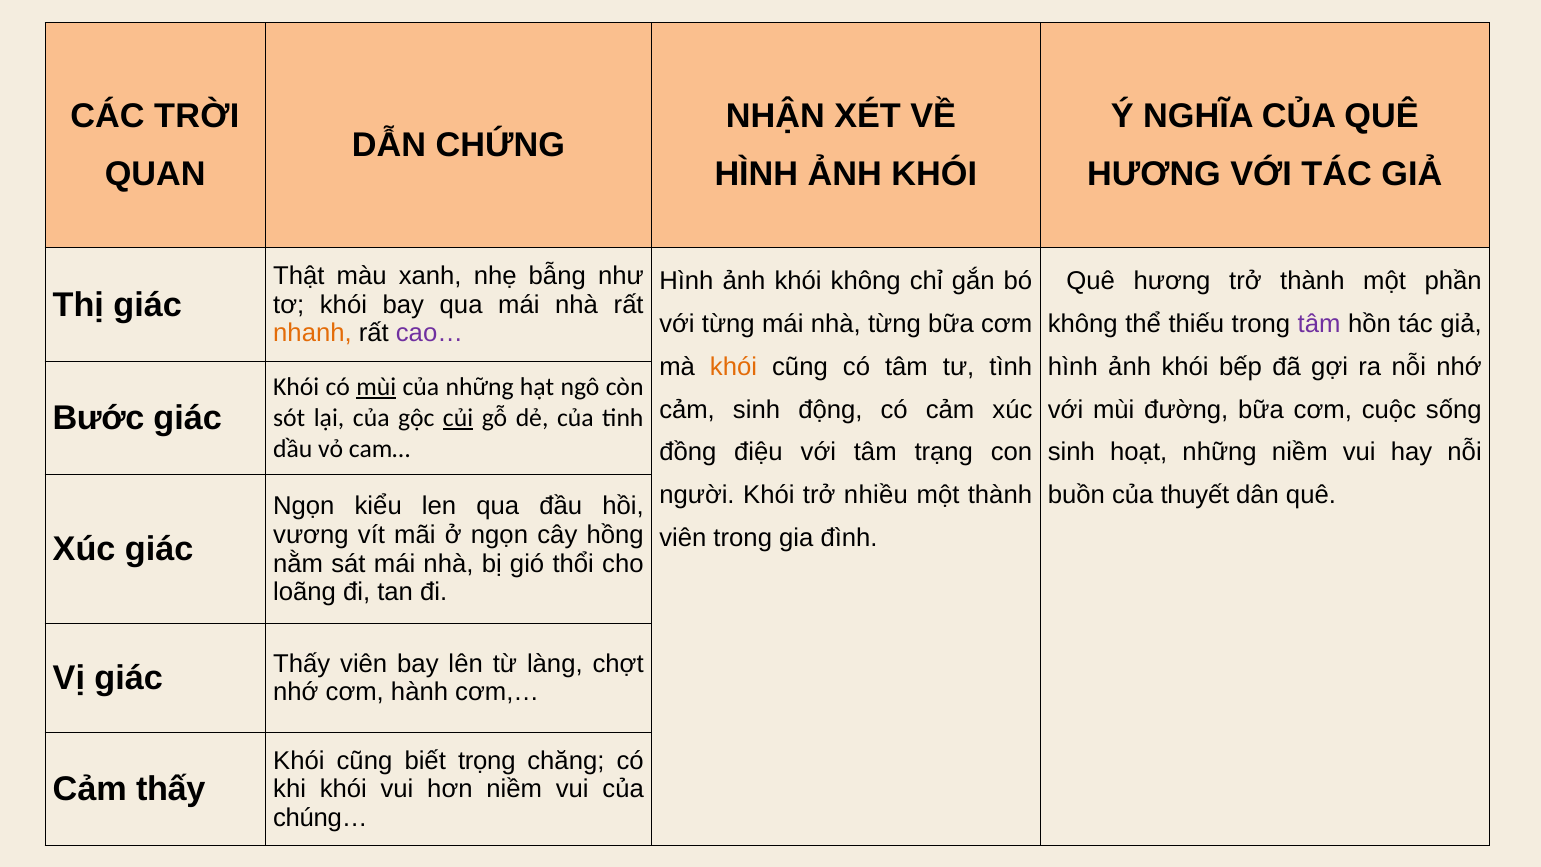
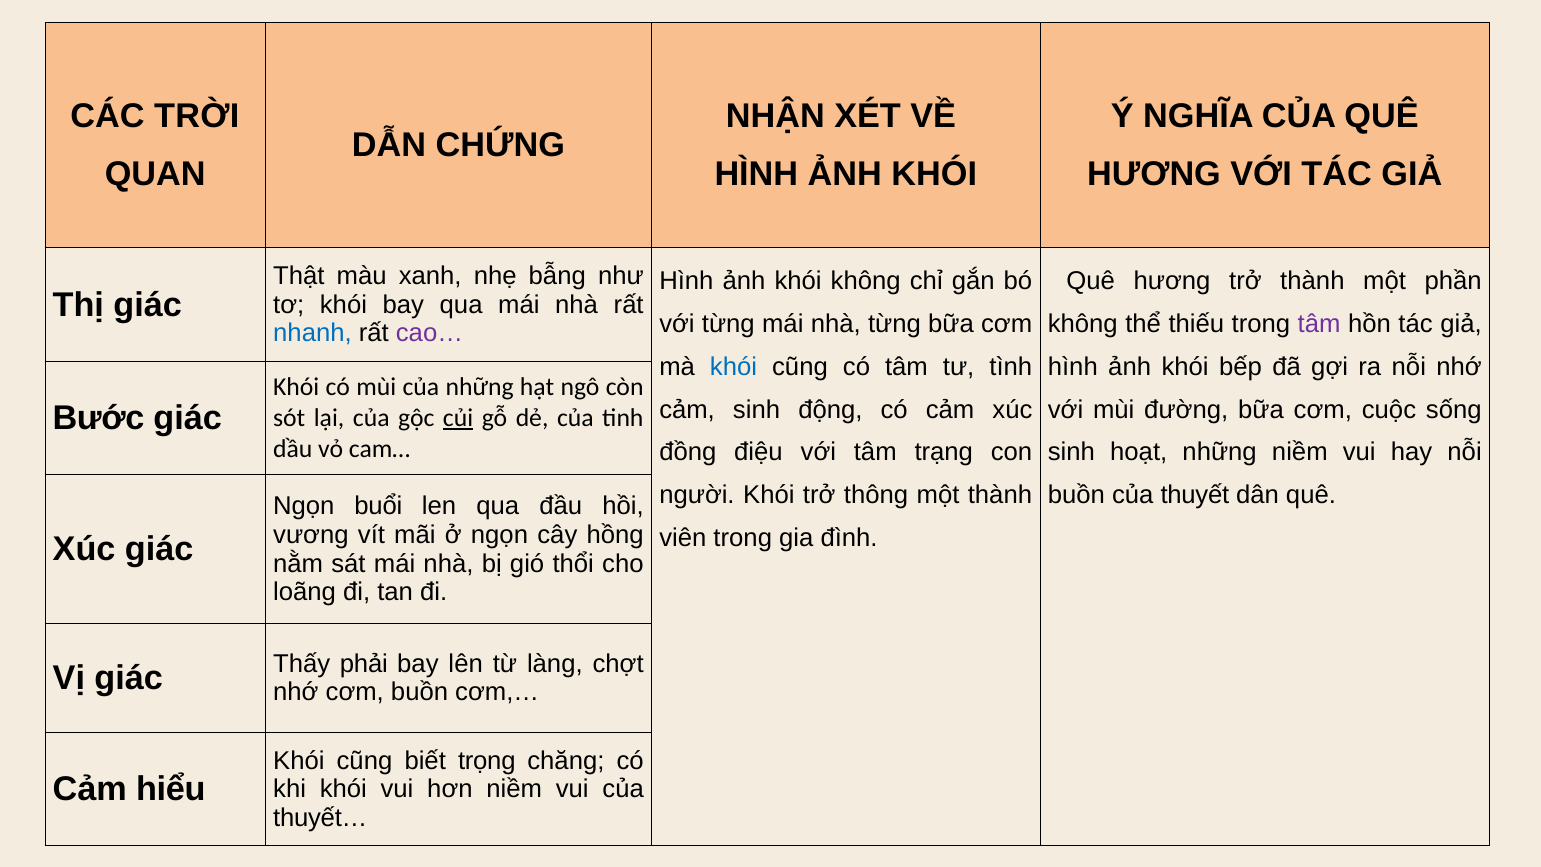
nhanh colour: orange -> blue
khói at (734, 366) colour: orange -> blue
mùi at (376, 387) underline: present -> none
nhiều: nhiều -> thông
kiểu: kiểu -> buổi
Thấy viên: viên -> phải
cơm hành: hành -> buồn
Cảm thấy: thấy -> hiểu
chúng…: chúng… -> thuyết…
